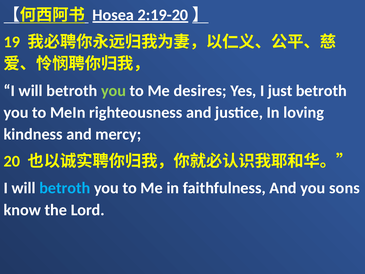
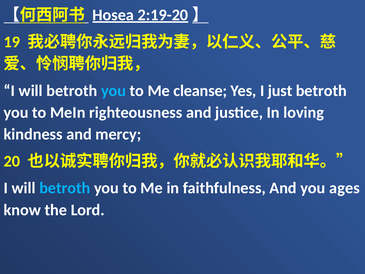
you at (114, 91) colour: light green -> light blue
desires: desires -> cleanse
sons: sons -> ages
